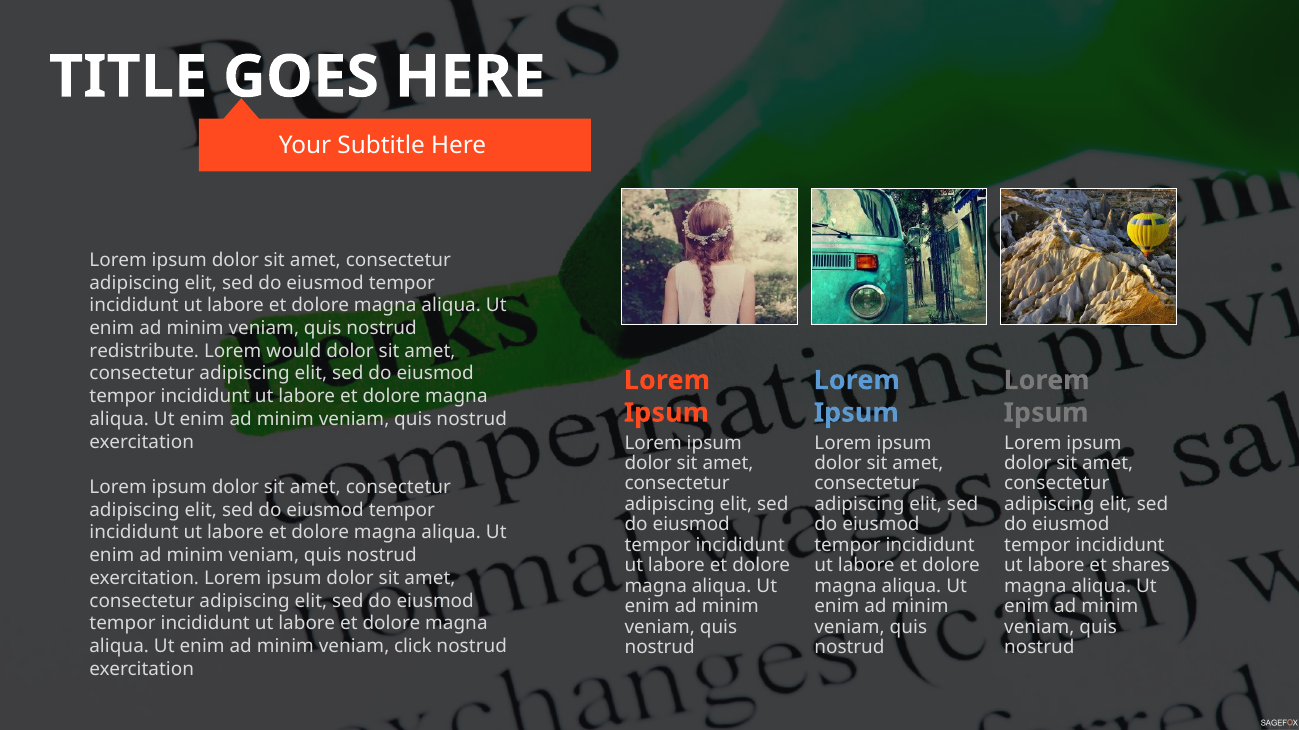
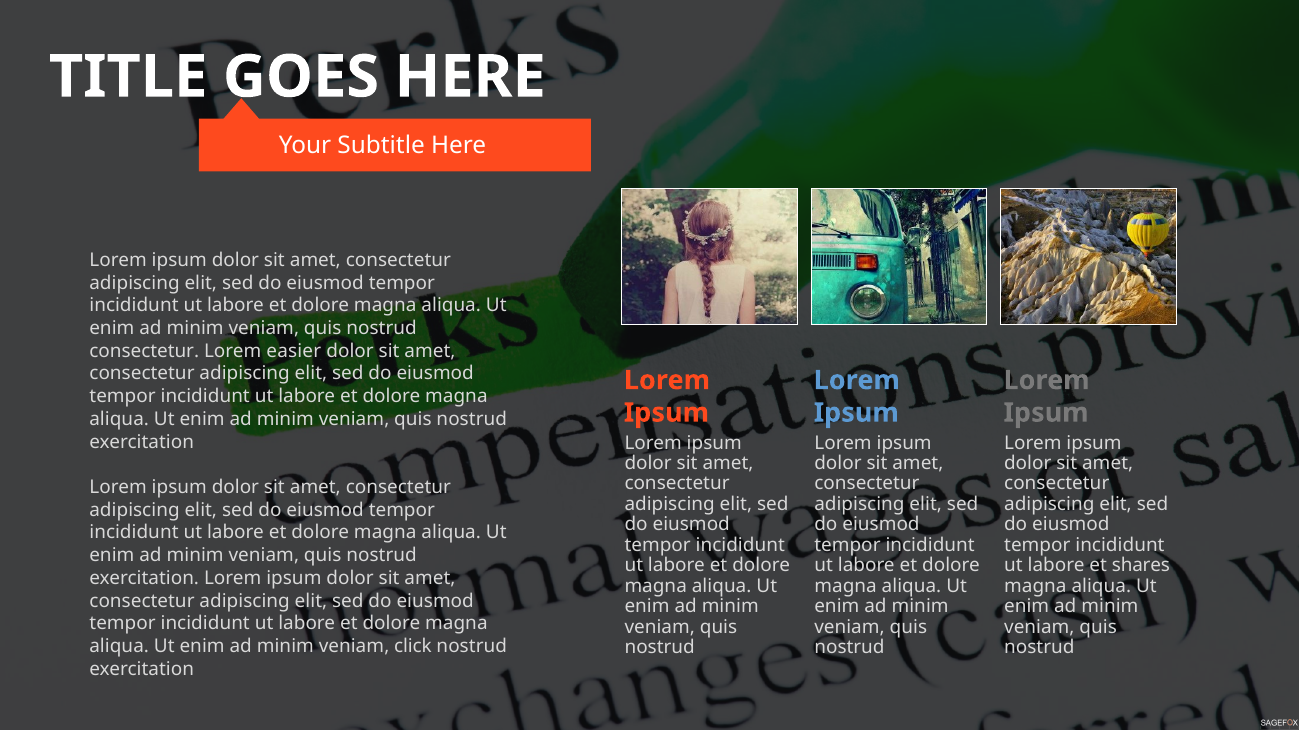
redistribute at (144, 351): redistribute -> consectetur
would: would -> easier
